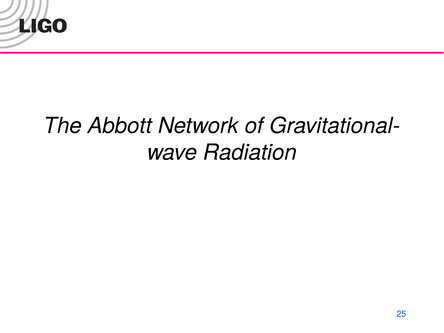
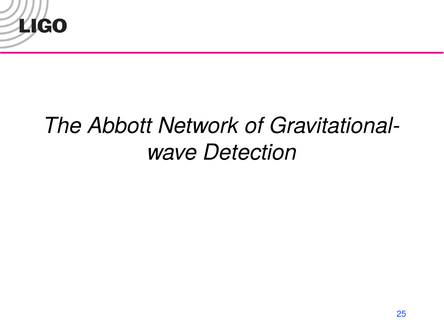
Radiation: Radiation -> Detection
